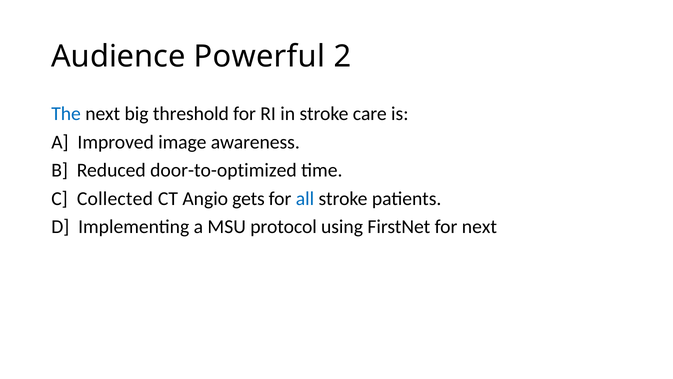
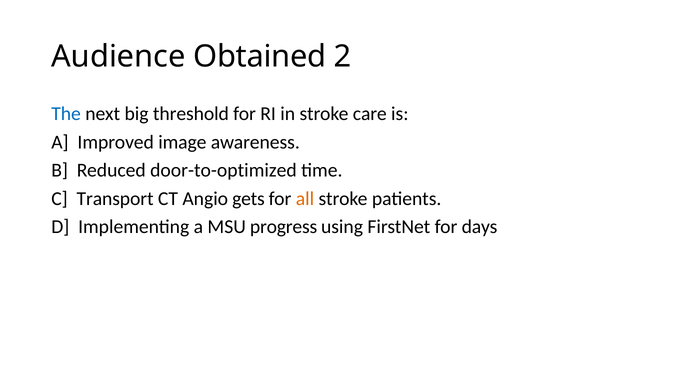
Powerful: Powerful -> Obtained
Collected: Collected -> Transport
all colour: blue -> orange
protocol: protocol -> progress
for next: next -> days
